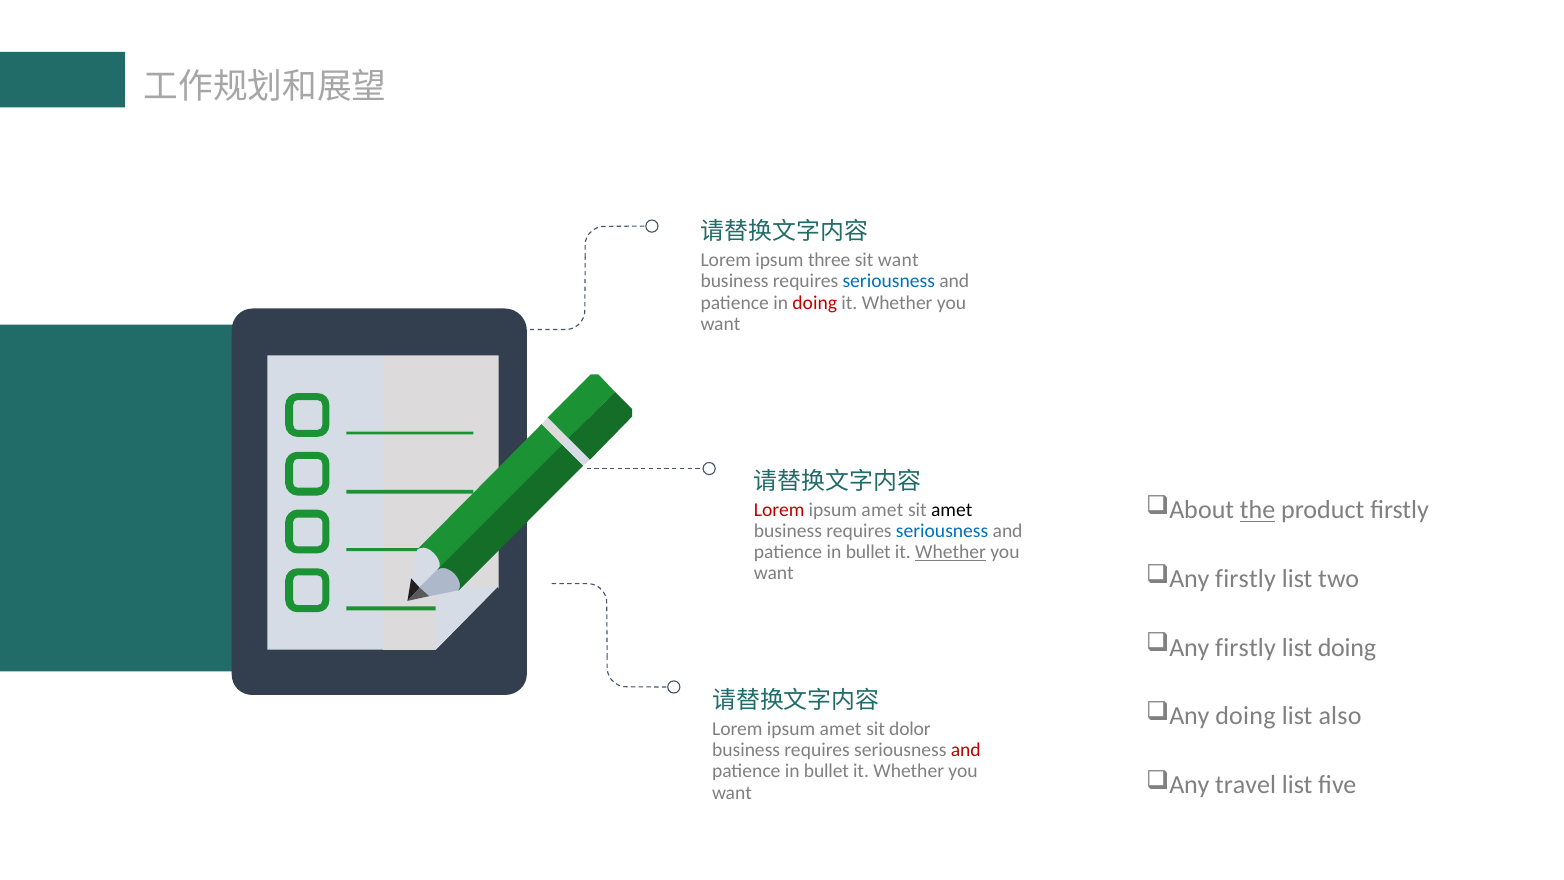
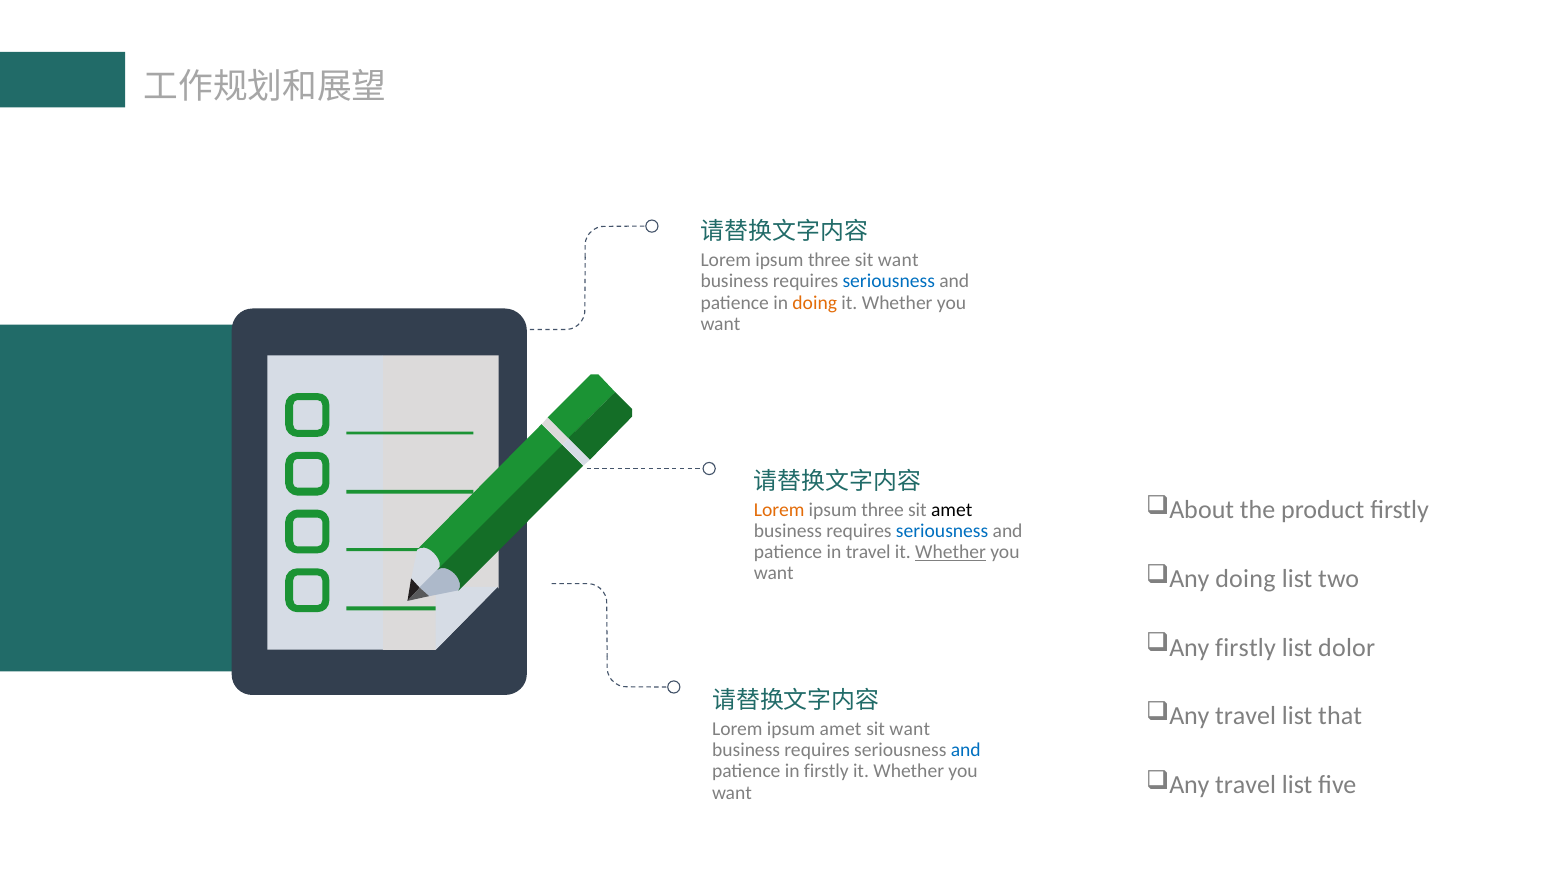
doing at (815, 303) colour: red -> orange
the underline: present -> none
Lorem at (779, 510) colour: red -> orange
amet at (882, 510): amet -> three
bullet at (868, 552): bullet -> travel
firstly at (1246, 579): firstly -> doing
list doing: doing -> dolor
doing at (1245, 716): doing -> travel
also: also -> that
dolor at (910, 729): dolor -> want
and at (966, 750) colour: red -> blue
bullet at (826, 772): bullet -> firstly
